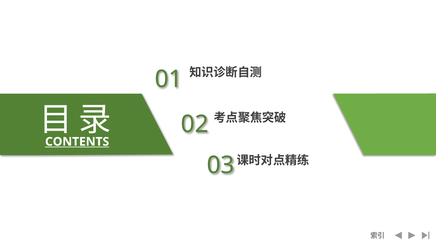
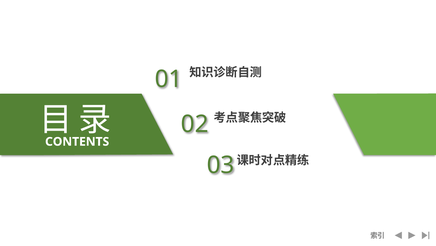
CONTENTS underline: present -> none
